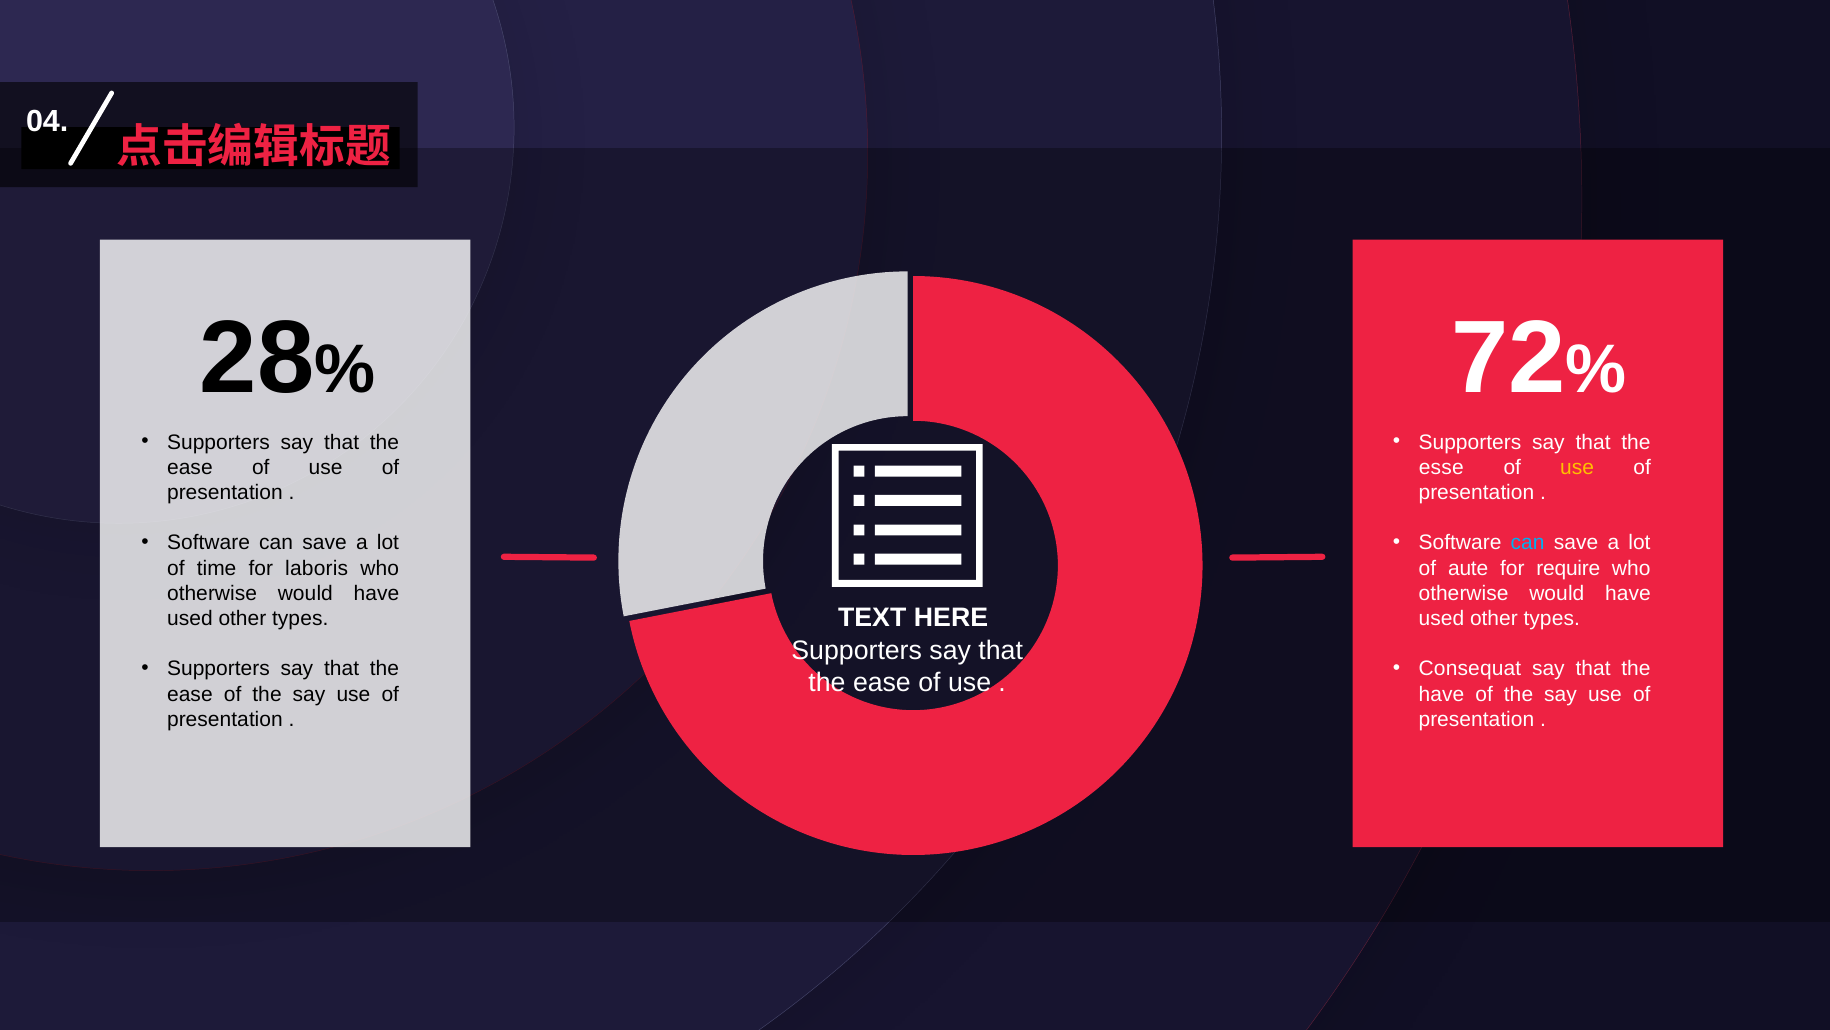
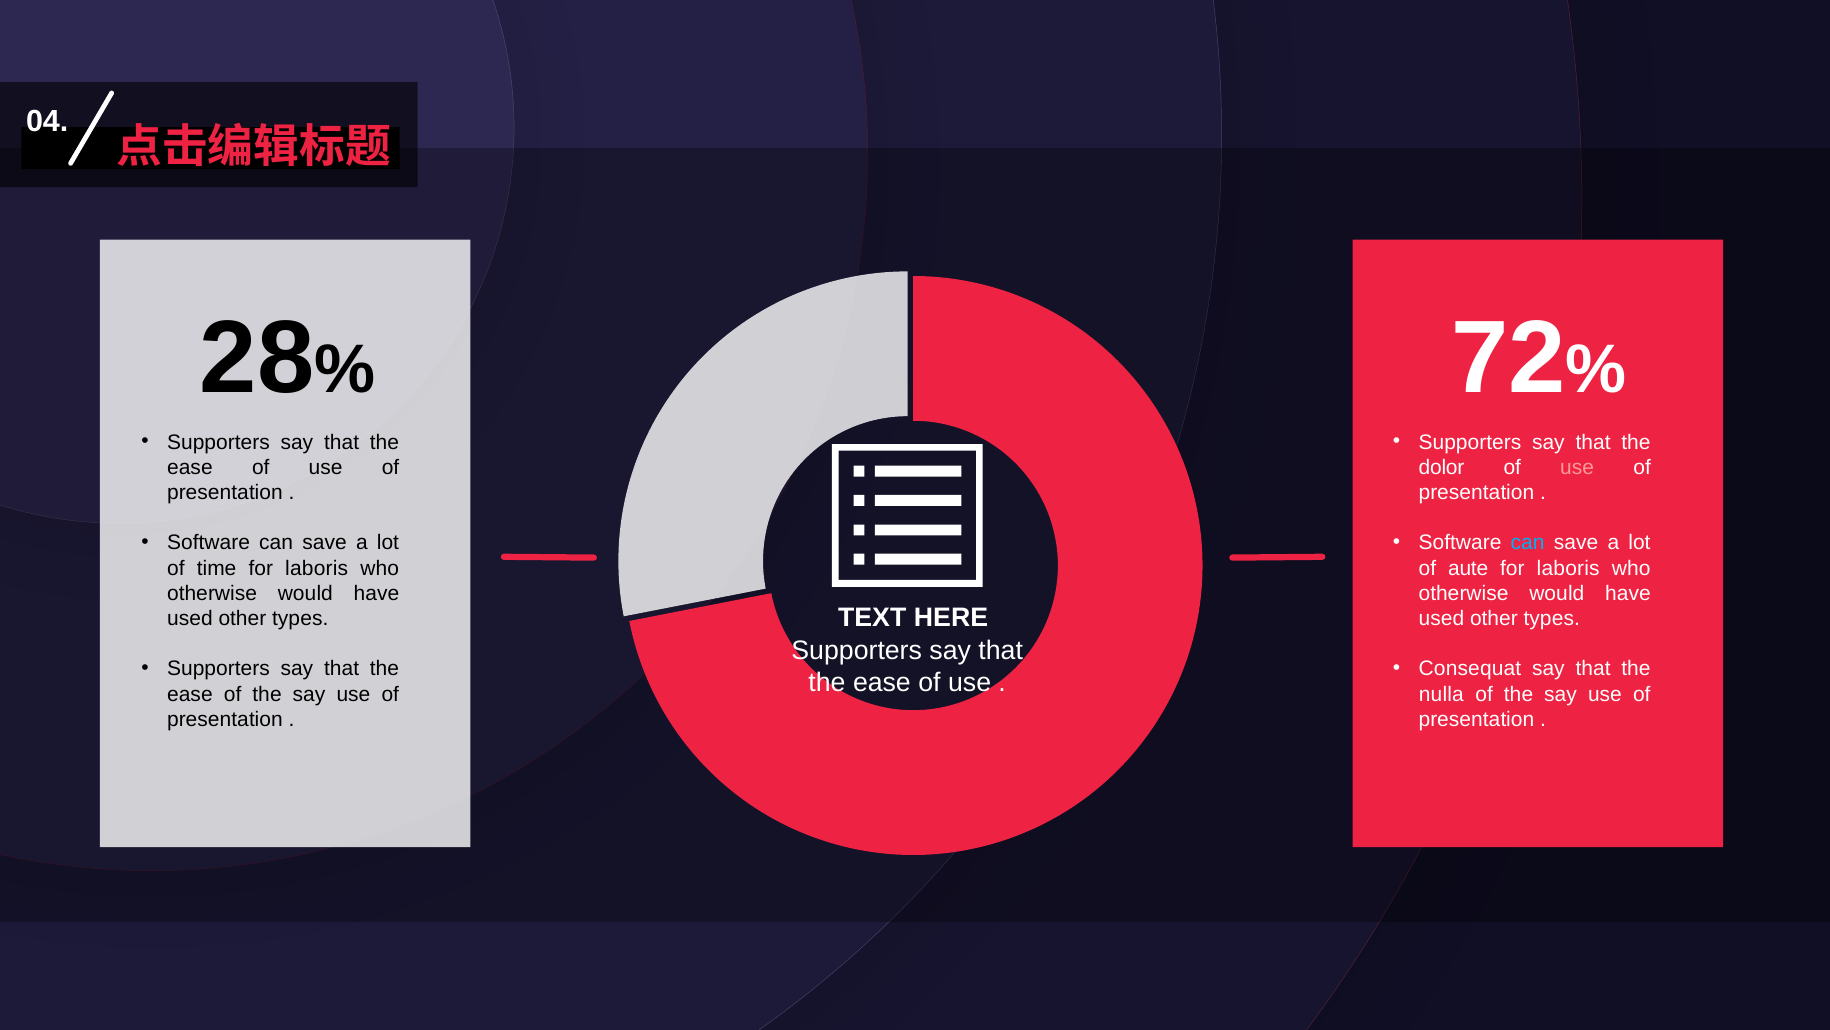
esse: esse -> dolor
use at (1577, 467) colour: yellow -> pink
require at (1568, 568): require -> laboris
have at (1441, 694): have -> nulla
